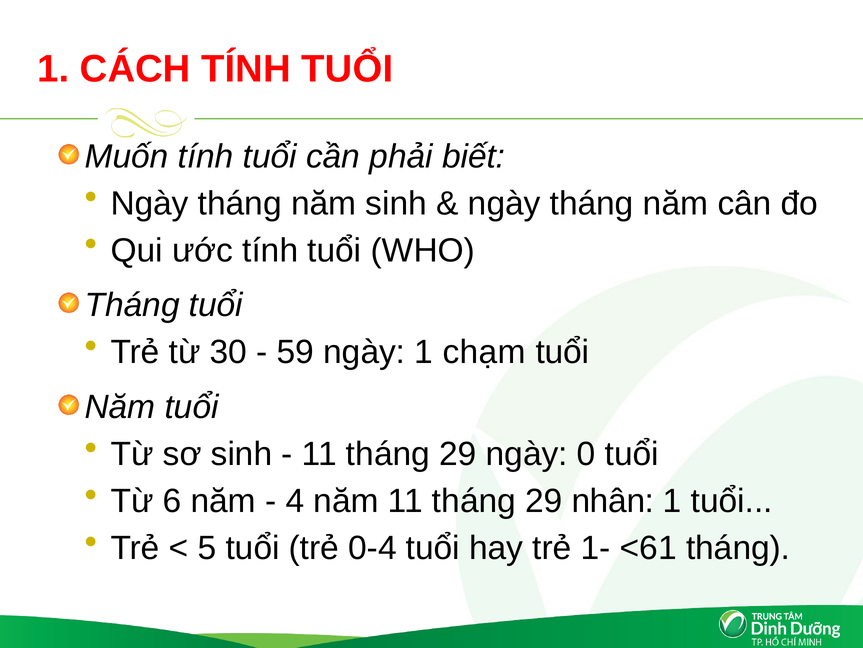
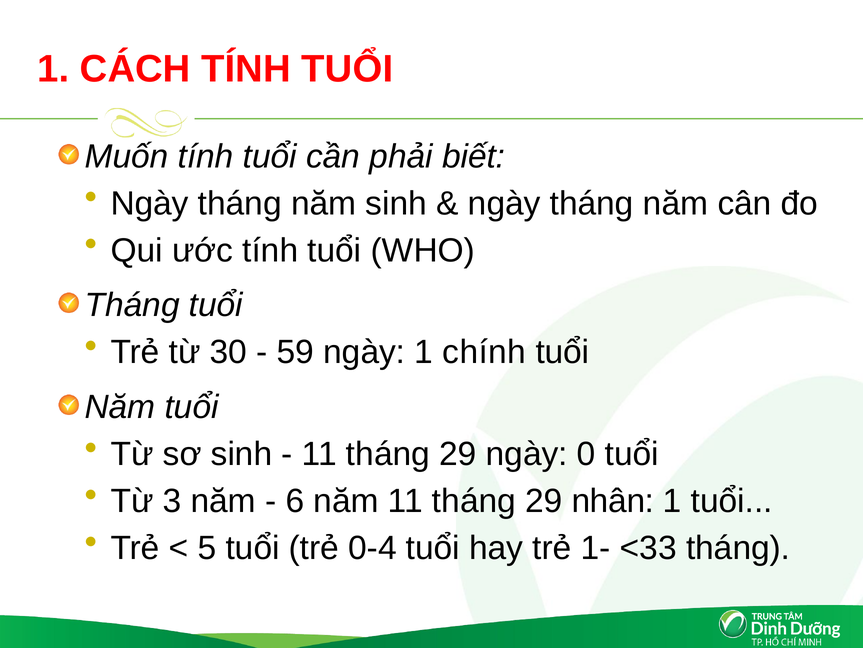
chạm: chạm -> chính
6: 6 -> 3
4: 4 -> 6
<61: <61 -> <33
